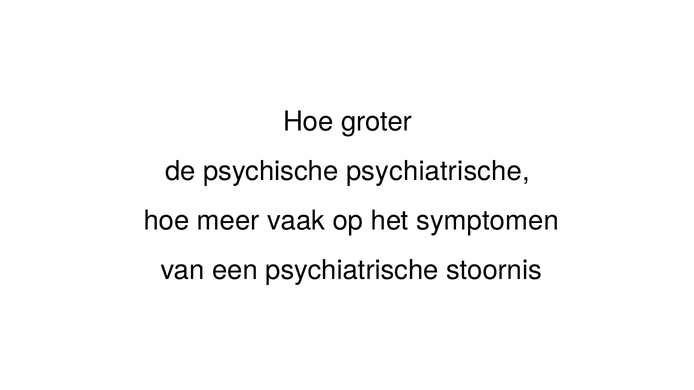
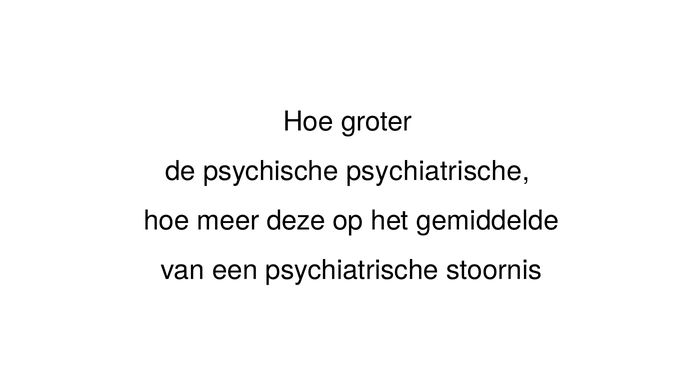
vaak: vaak -> deze
symptomen: symptomen -> gemiddelde
